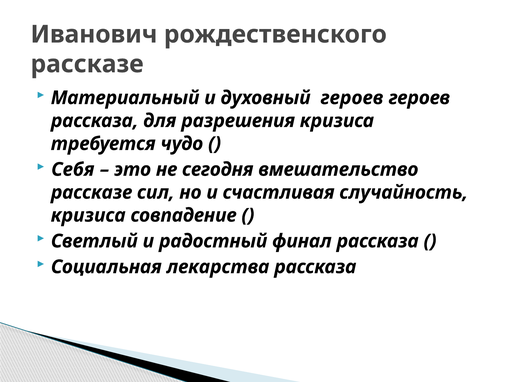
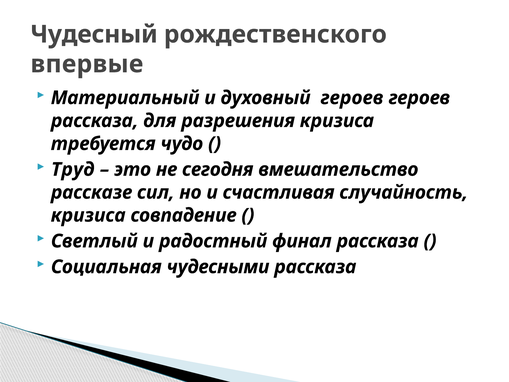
Иванович: Иванович -> Чудесный
рассказе at (87, 64): рассказе -> впервые
Себя: Себя -> Труд
лекарства: лекарства -> чудесными
